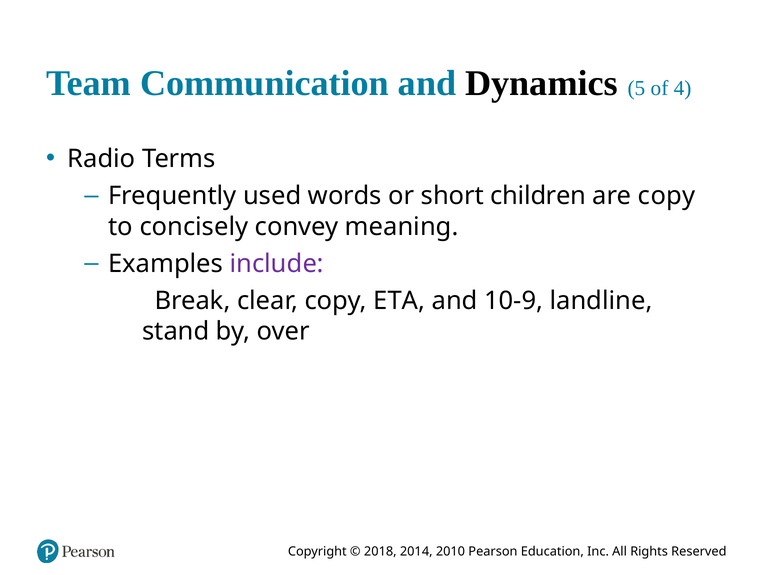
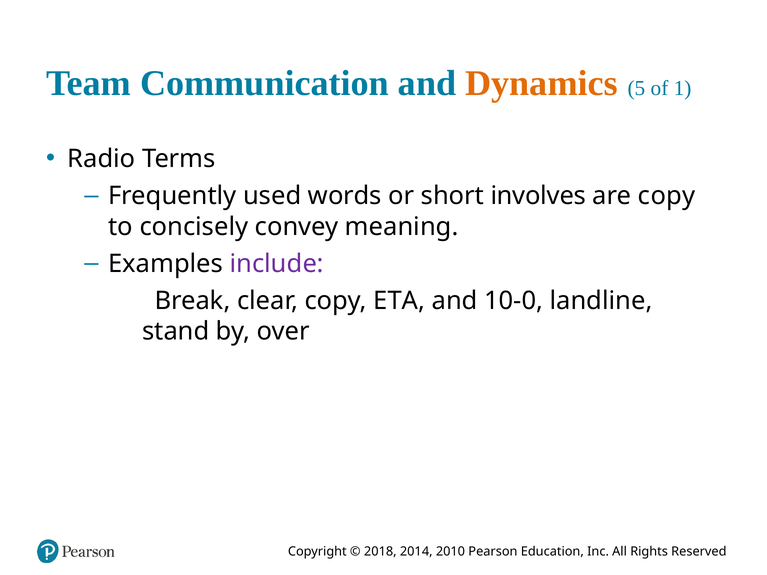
Dynamics colour: black -> orange
4: 4 -> 1
children: children -> involves
10-9: 10-9 -> 10-0
